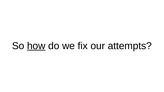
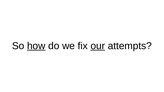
our underline: none -> present
